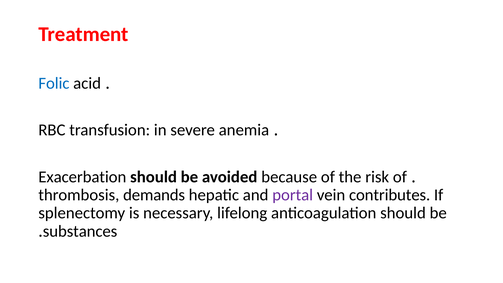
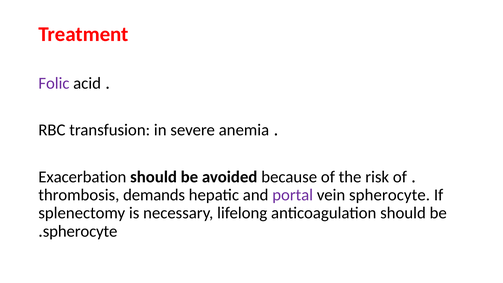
Folic colour: blue -> purple
vein contributes: contributes -> spherocyte
substances at (80, 231): substances -> spherocyte
